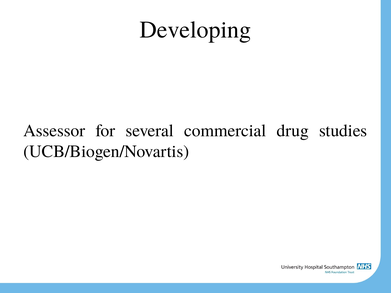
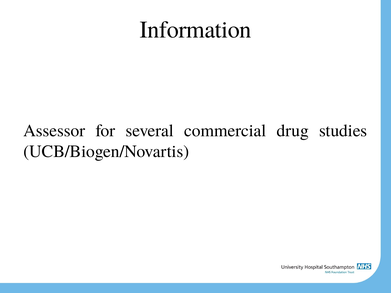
Developing: Developing -> Information
